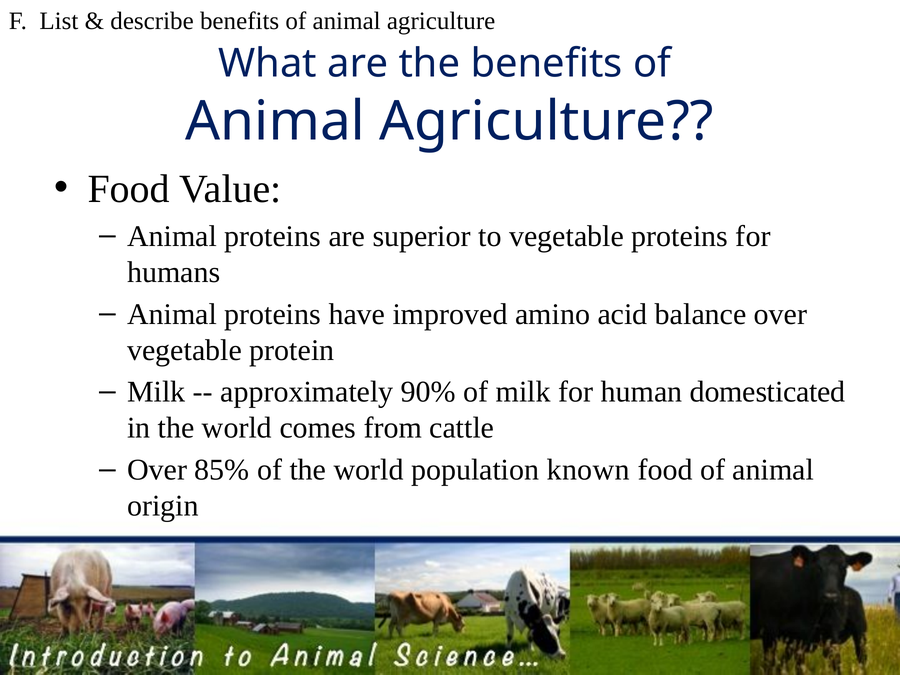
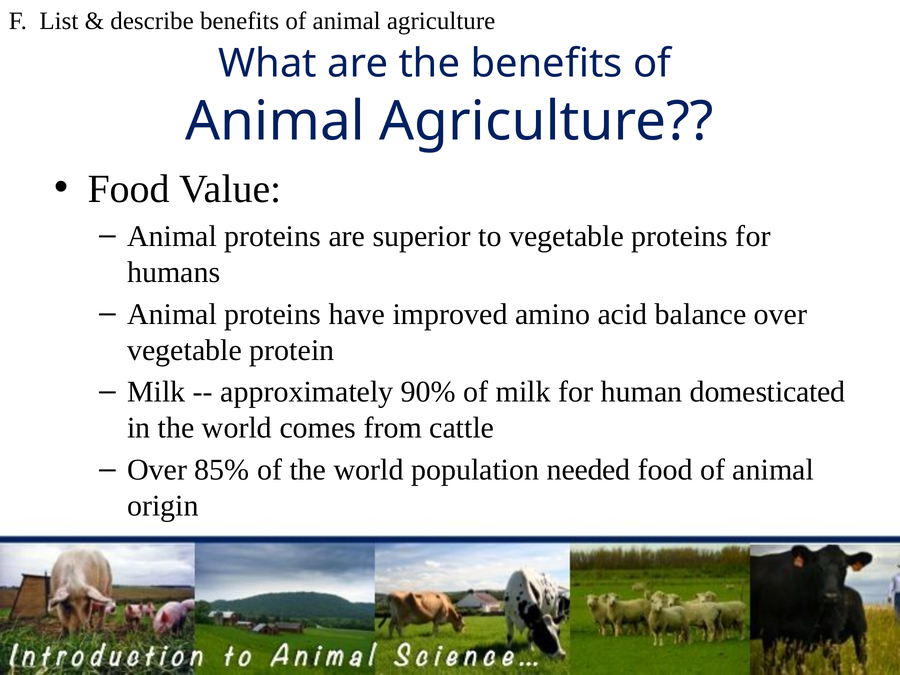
known: known -> needed
